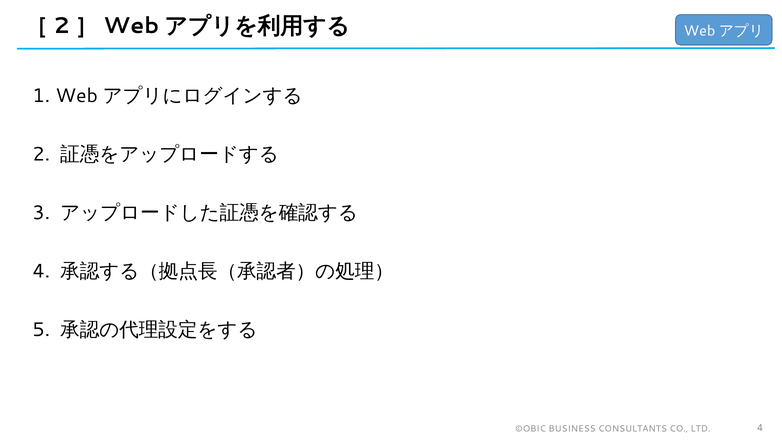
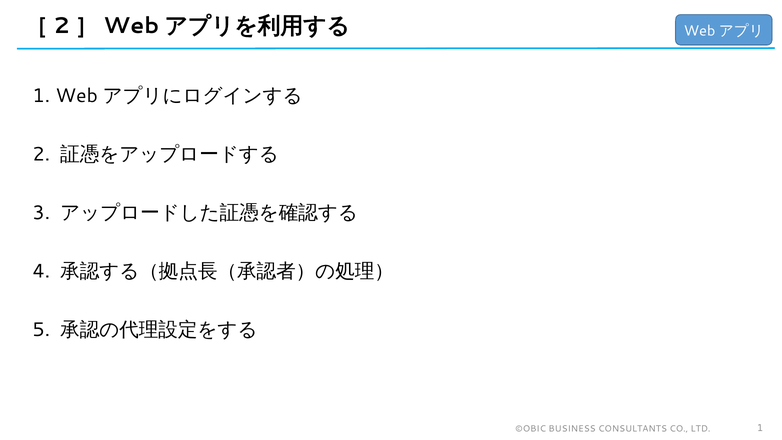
LTD 4: 4 -> 1
